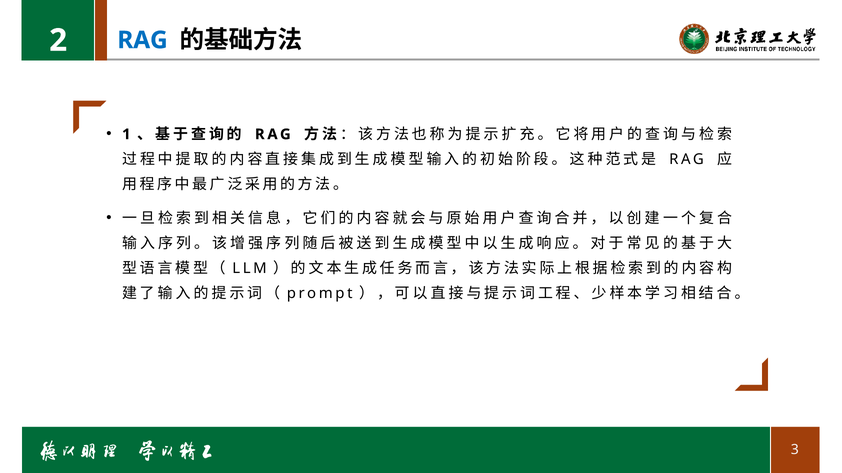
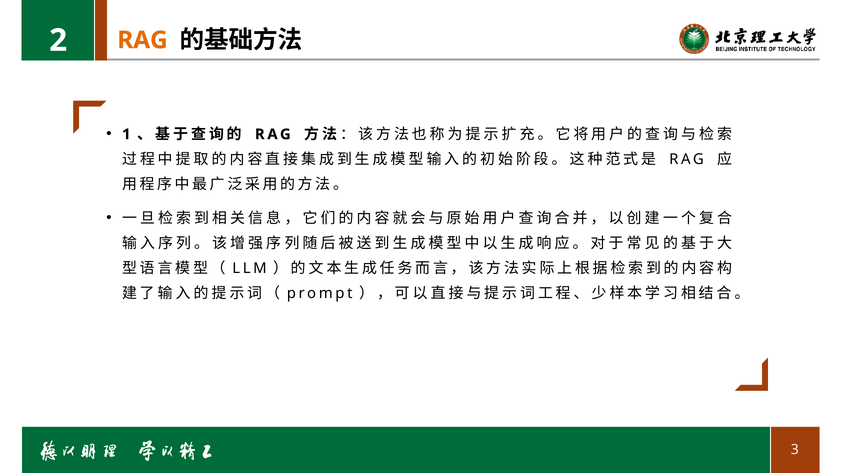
RAG at (143, 40) colour: blue -> orange
